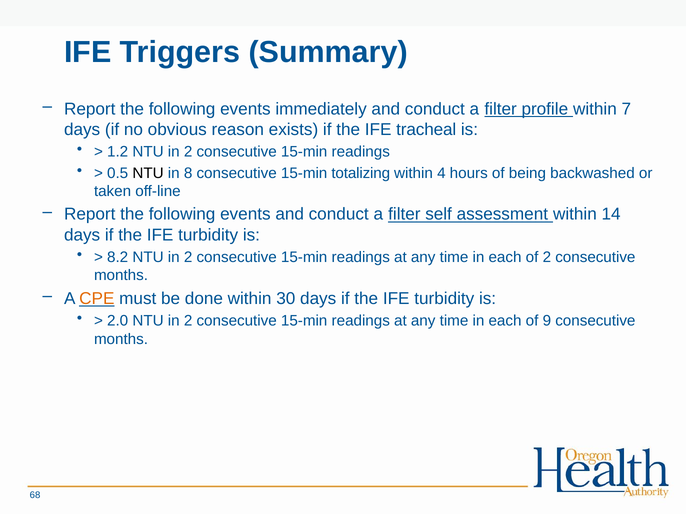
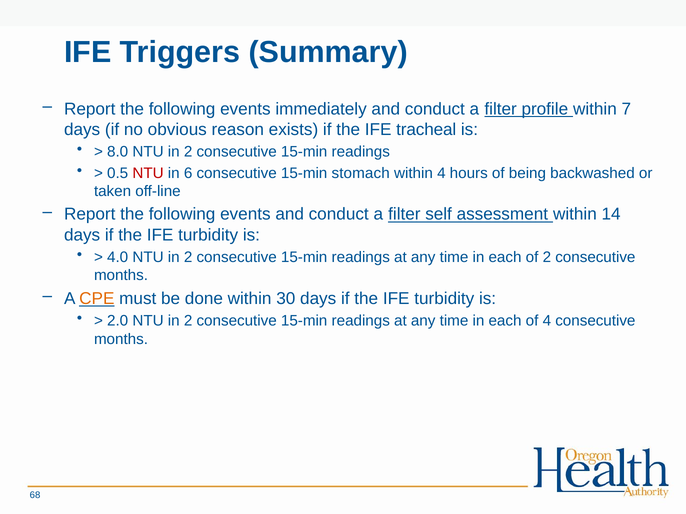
1.2: 1.2 -> 8.0
NTU at (148, 173) colour: black -> red
8: 8 -> 6
totalizing: totalizing -> stomach
8.2: 8.2 -> 4.0
of 9: 9 -> 4
